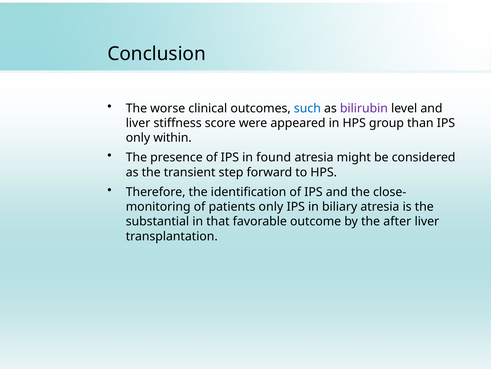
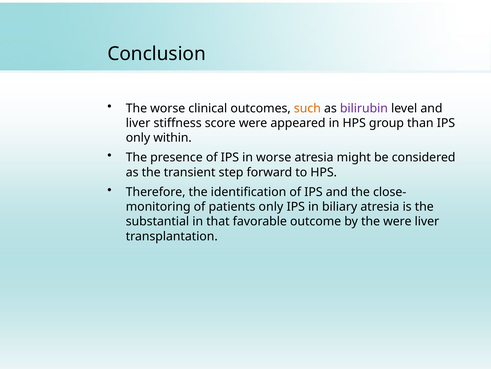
such colour: blue -> orange
in found: found -> worse
the after: after -> were
